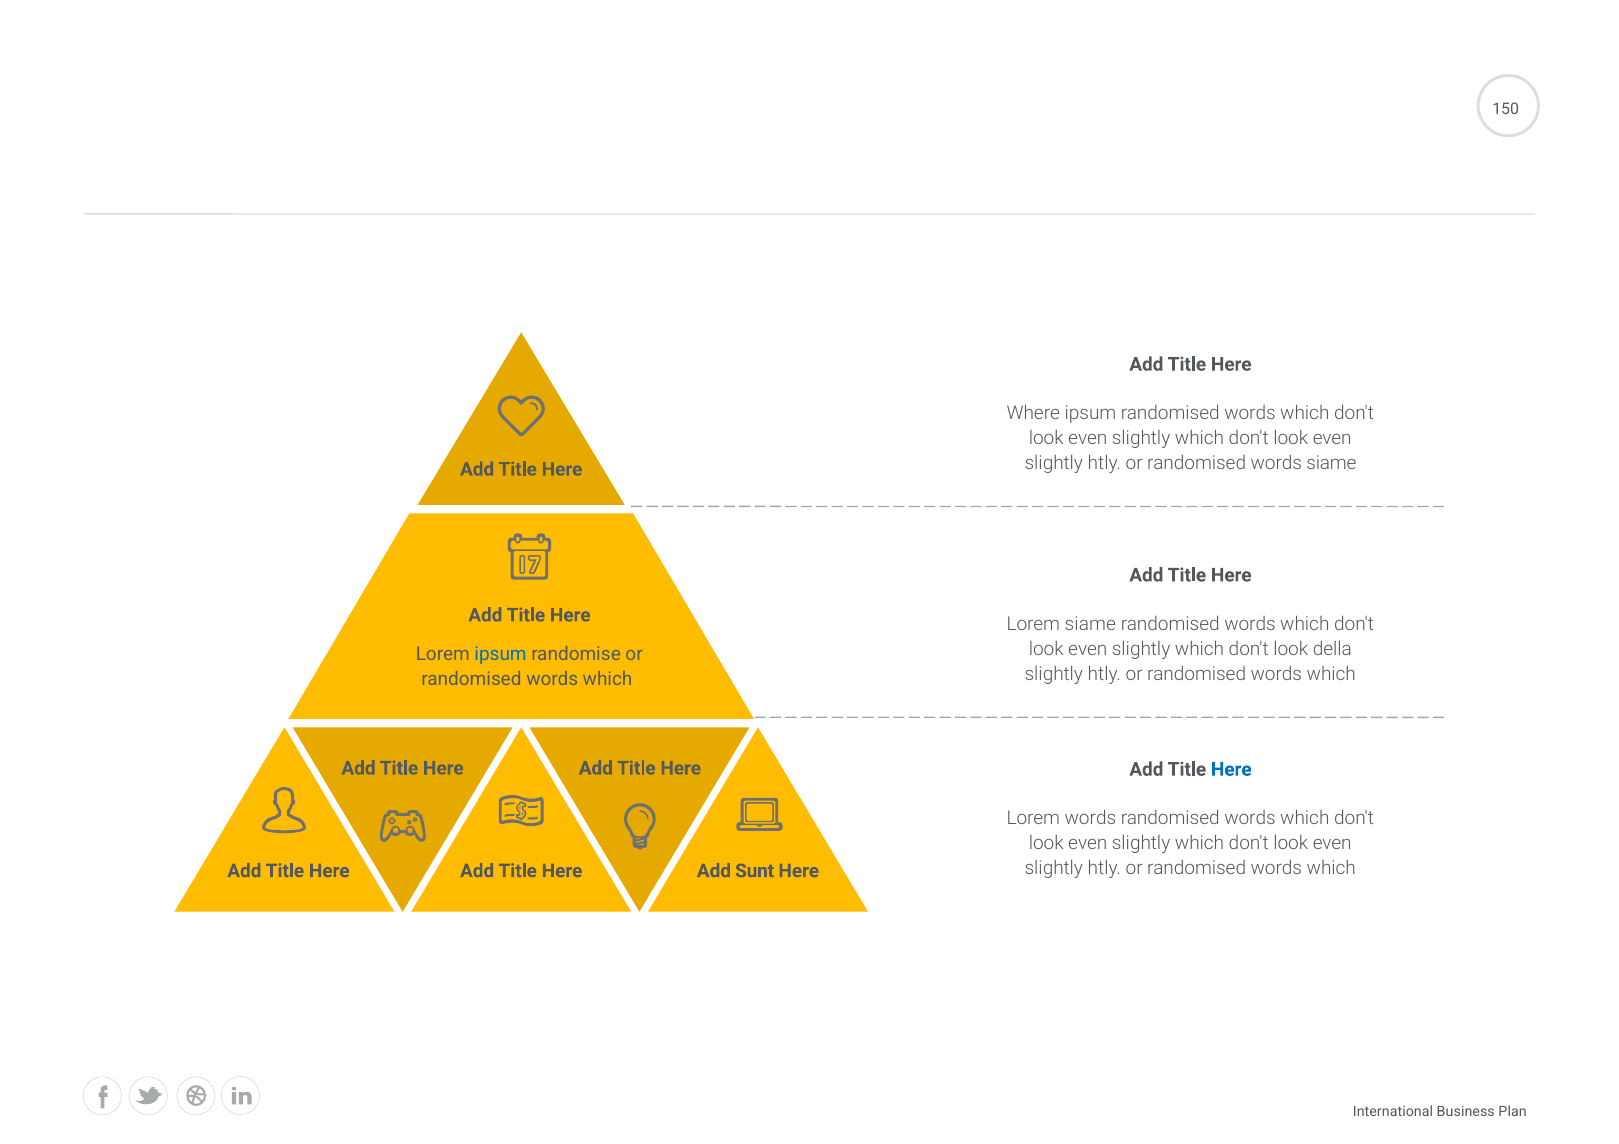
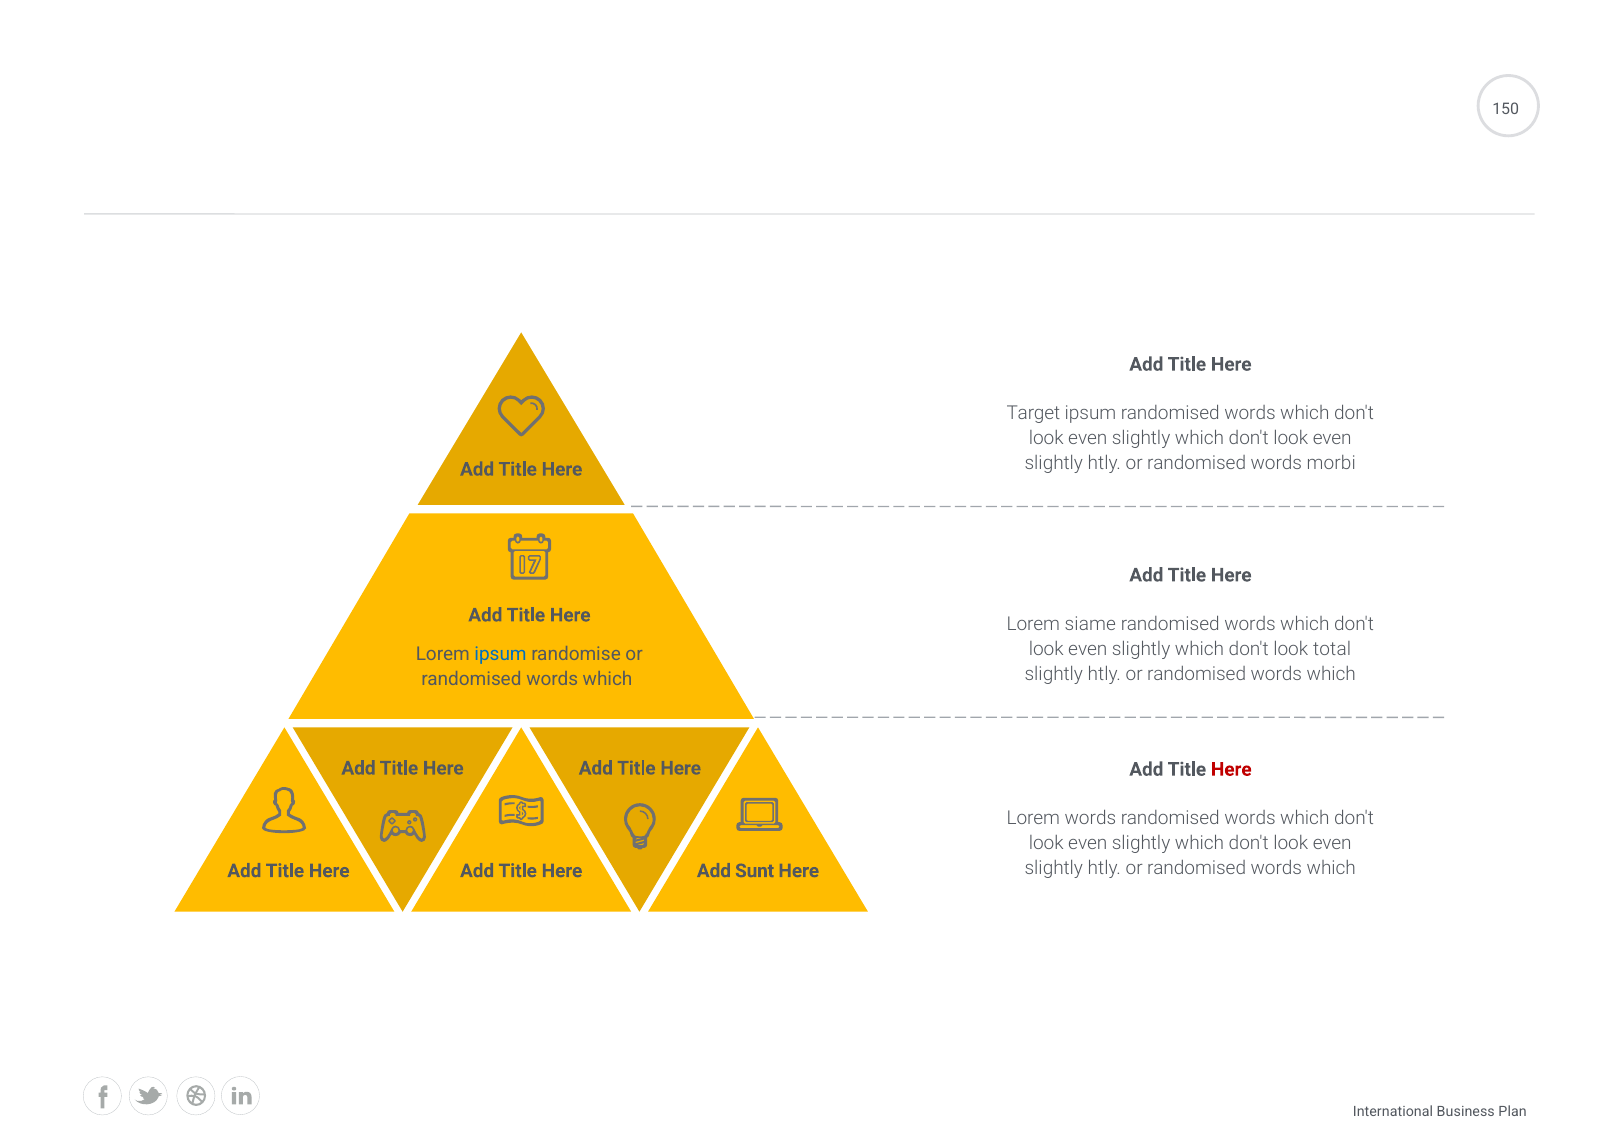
Where: Where -> Target
words siame: siame -> morbi
della: della -> total
Here at (1231, 770) colour: blue -> red
